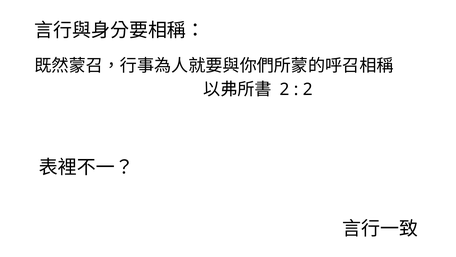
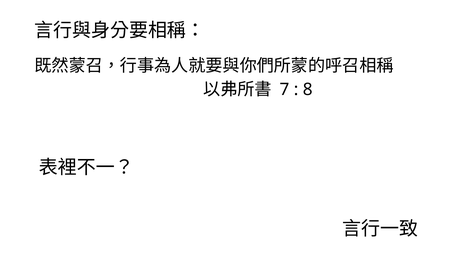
2 at (284, 89): 2 -> 7
2 at (308, 89): 2 -> 8
